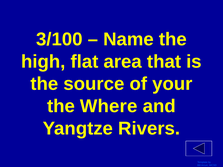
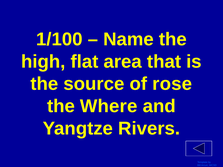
3/100: 3/100 -> 1/100
your: your -> rose
